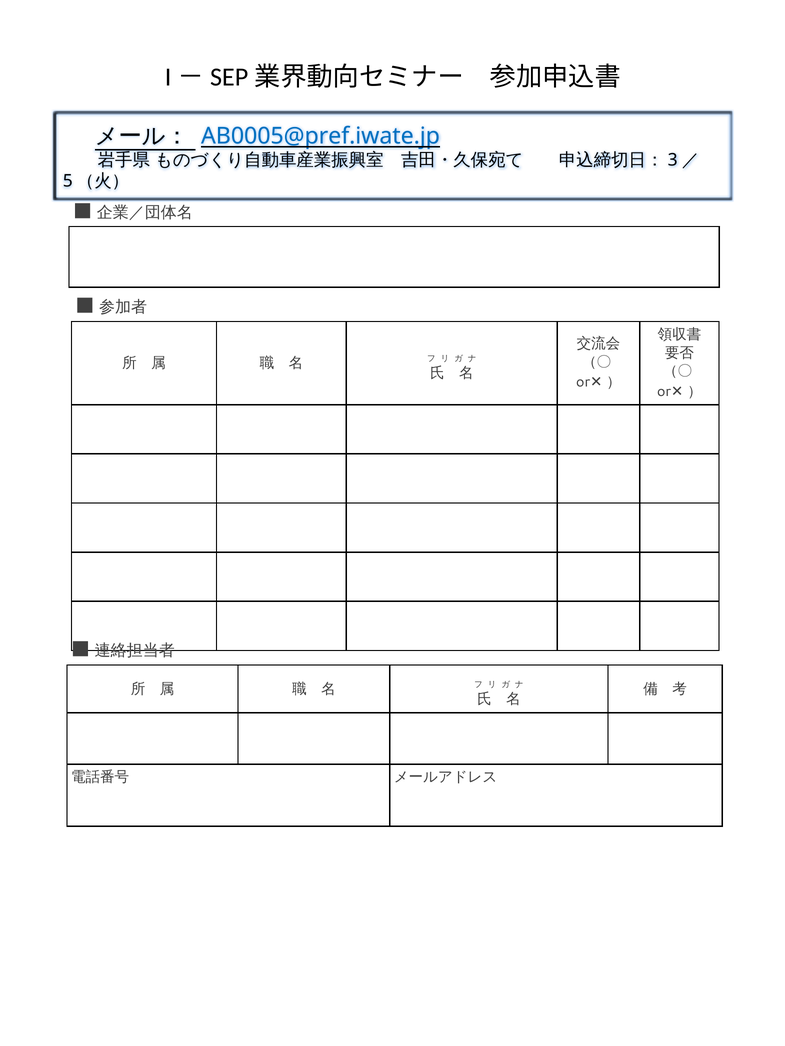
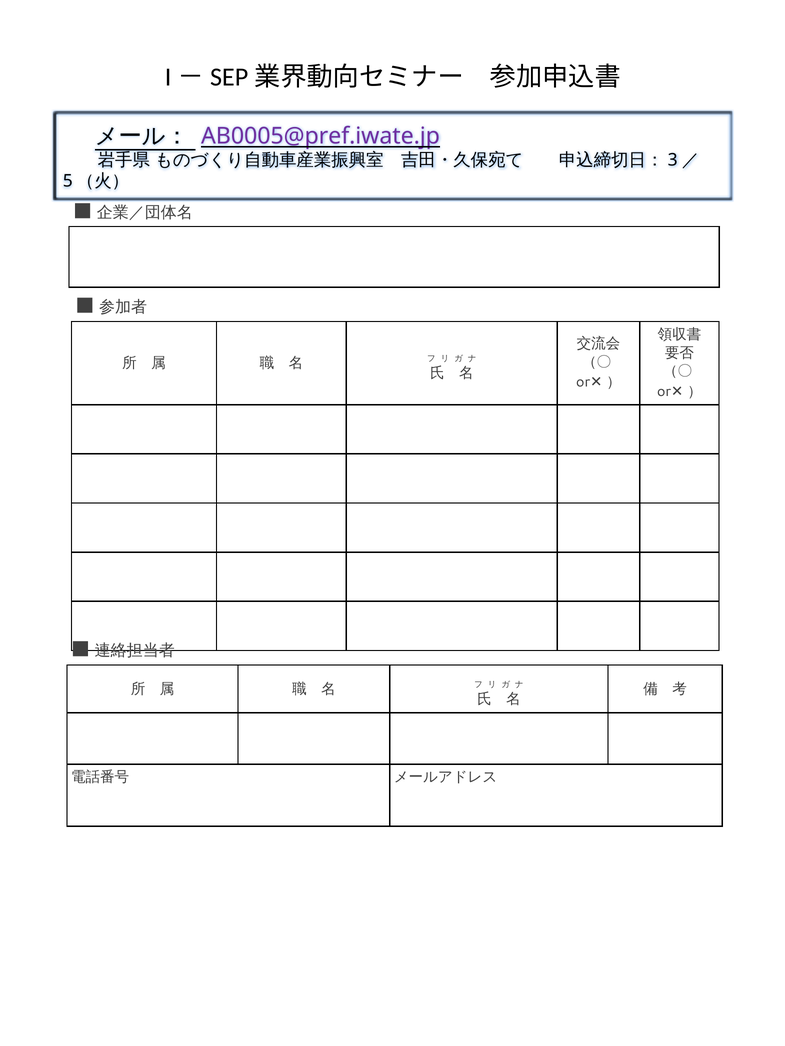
AB0005@pref.iwate.jp colour: blue -> purple
